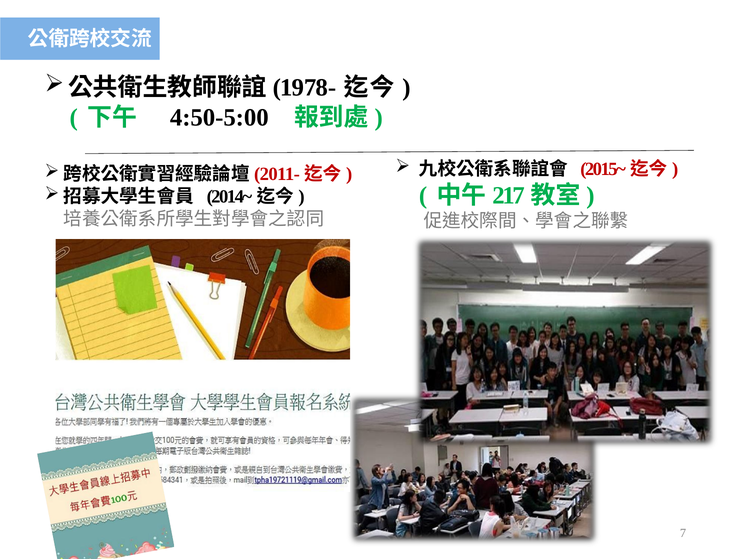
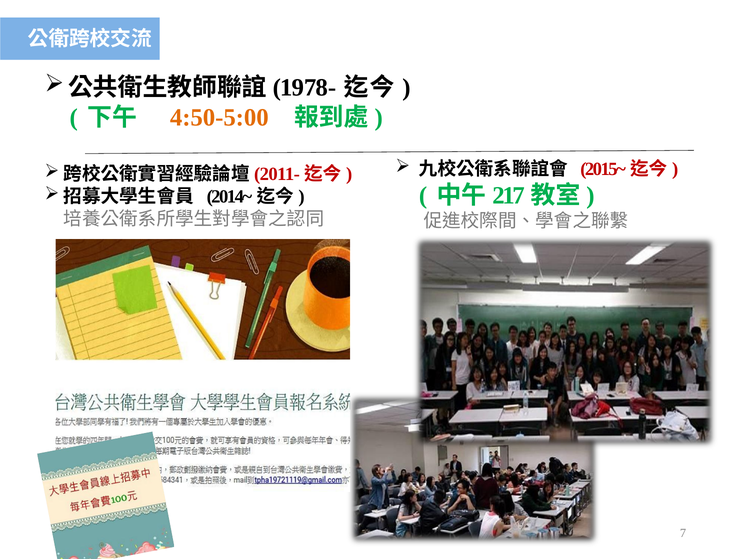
4:50-5:00 colour: black -> orange
